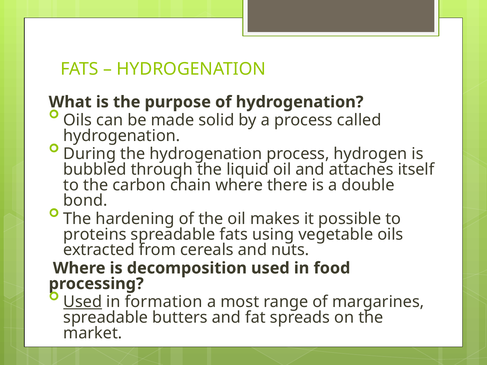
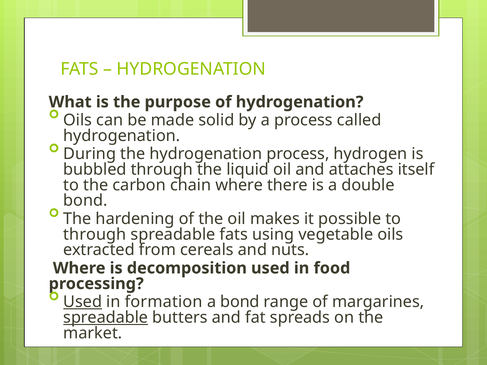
proteins at (95, 235): proteins -> through
a most: most -> bond
spreadable at (106, 318) underline: none -> present
